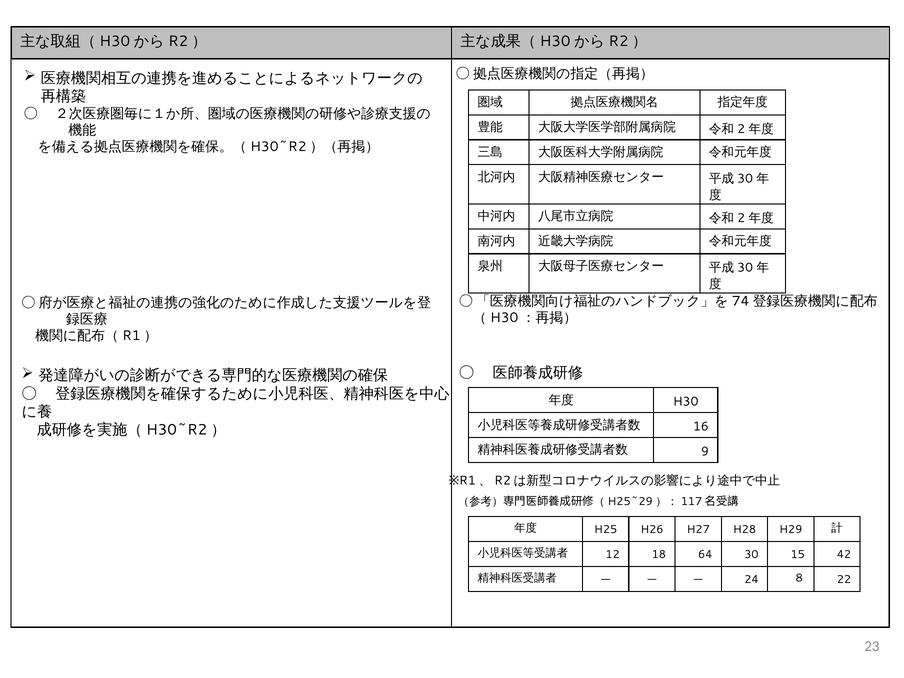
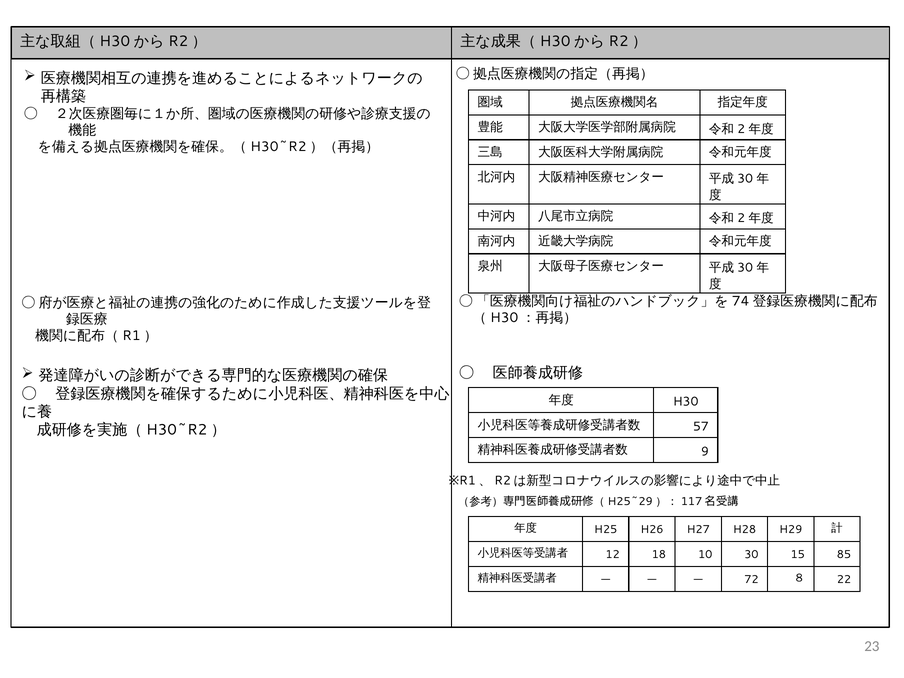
16: 16 -> 57
64: 64 -> 10
42: 42 -> 85
24: 24 -> 72
